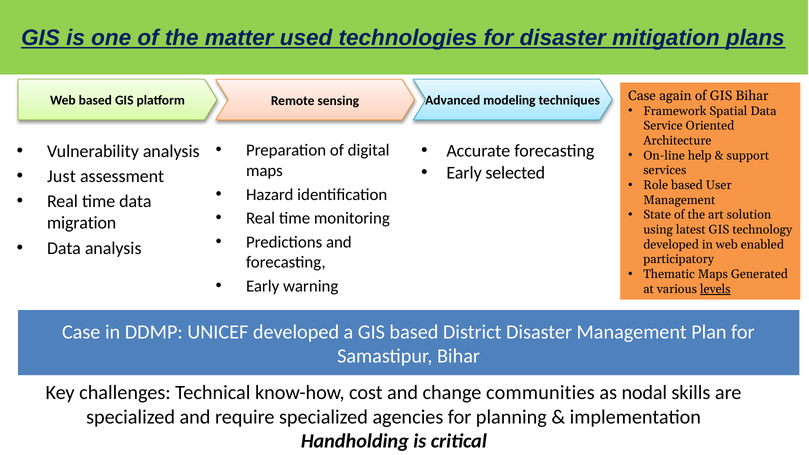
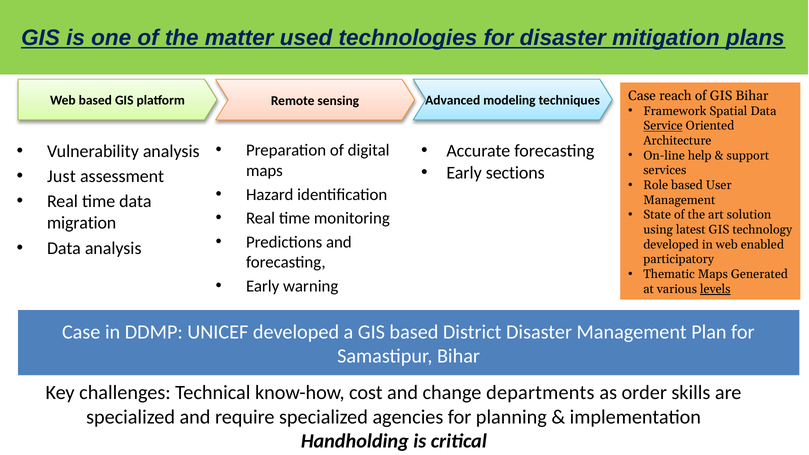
again: again -> reach
Service underline: none -> present
selected: selected -> sections
communities: communities -> departments
nodal: nodal -> order
